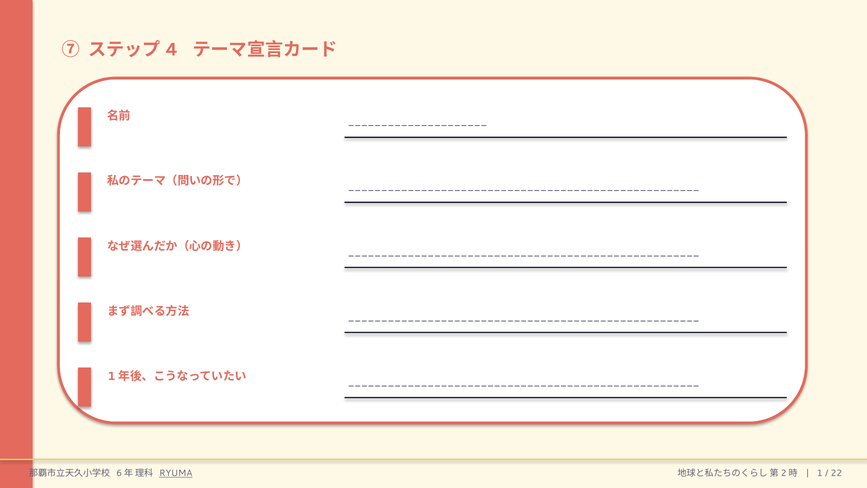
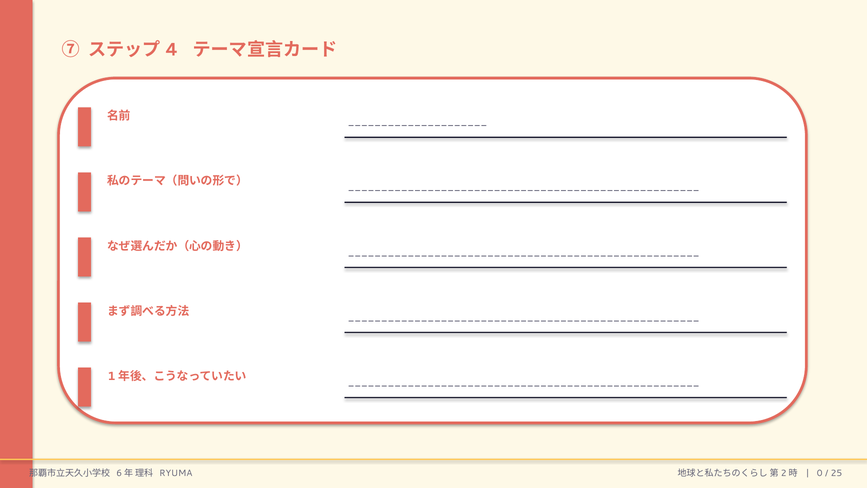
RYUMA underline: present -> none
1: 1 -> 0
22: 22 -> 25
